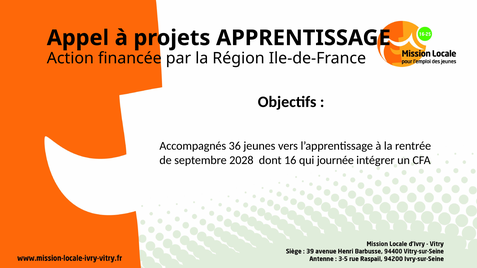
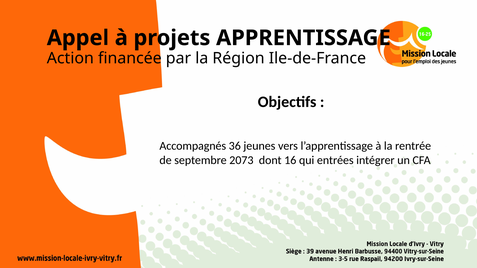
2028: 2028 -> 2073
journée: journée -> entrées
